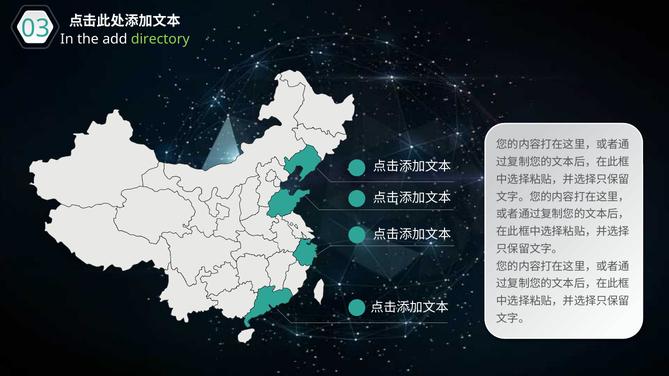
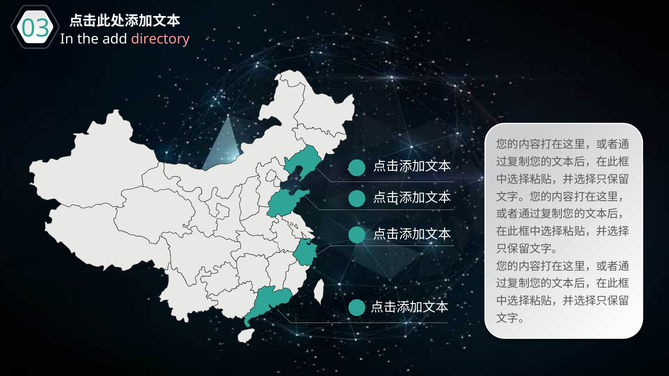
directory colour: light green -> pink
